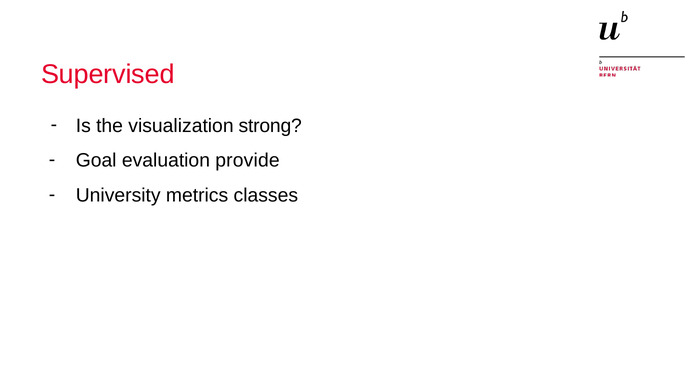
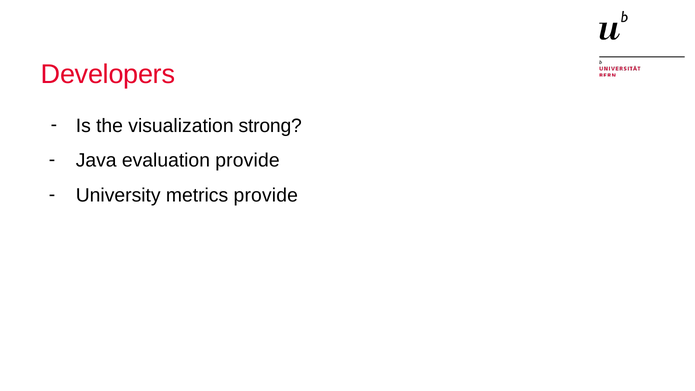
Supervised: Supervised -> Developers
Goal: Goal -> Java
metrics classes: classes -> provide
